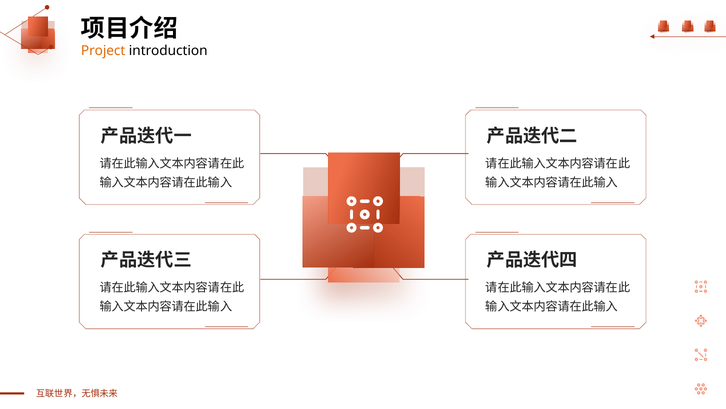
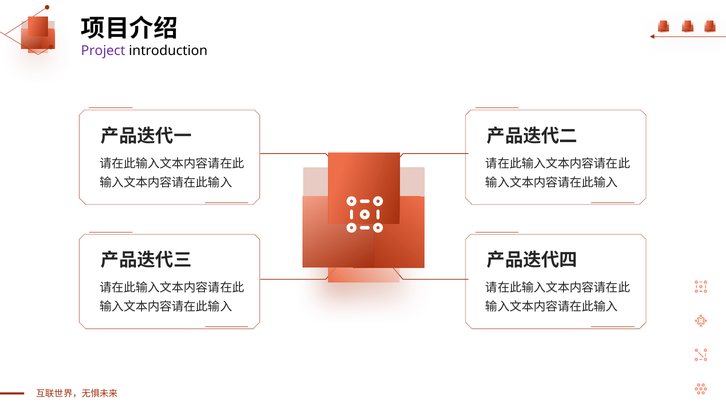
Project colour: orange -> purple
